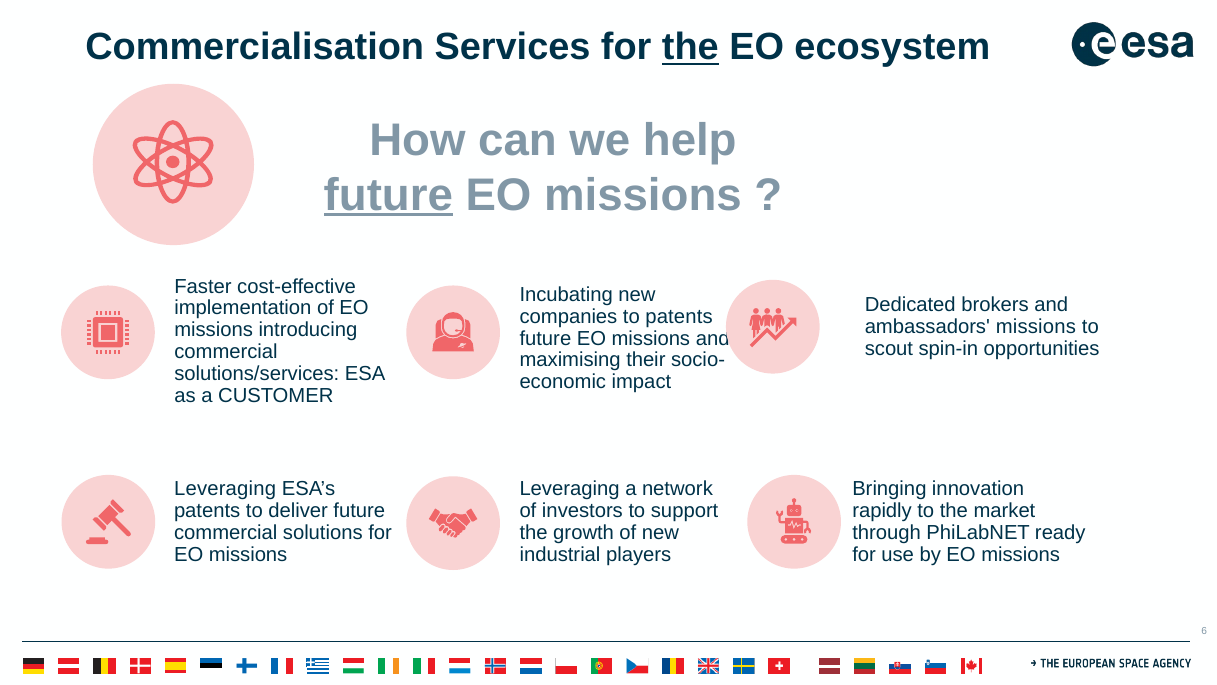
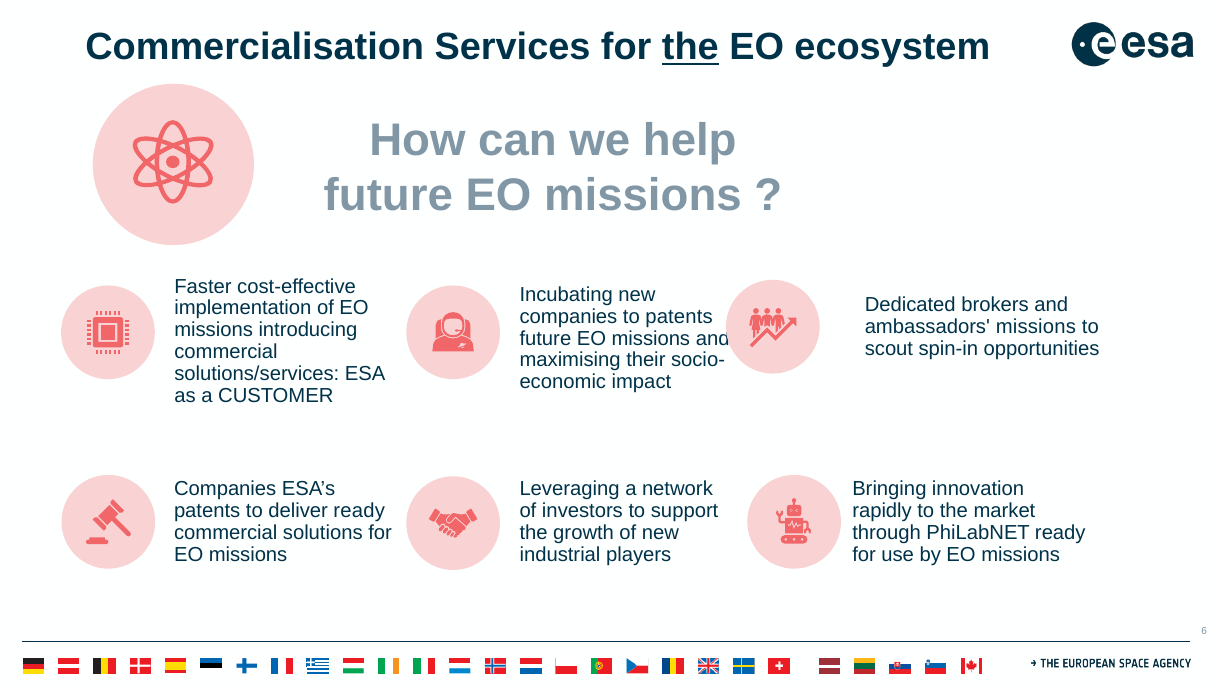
future at (388, 195) underline: present -> none
Leveraging at (225, 489): Leveraging -> Companies
deliver future: future -> ready
